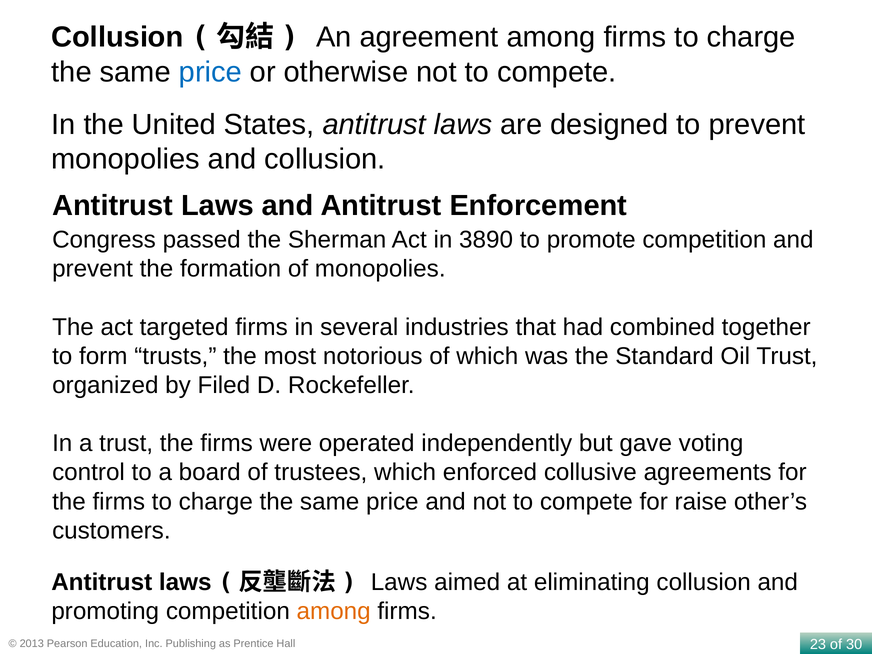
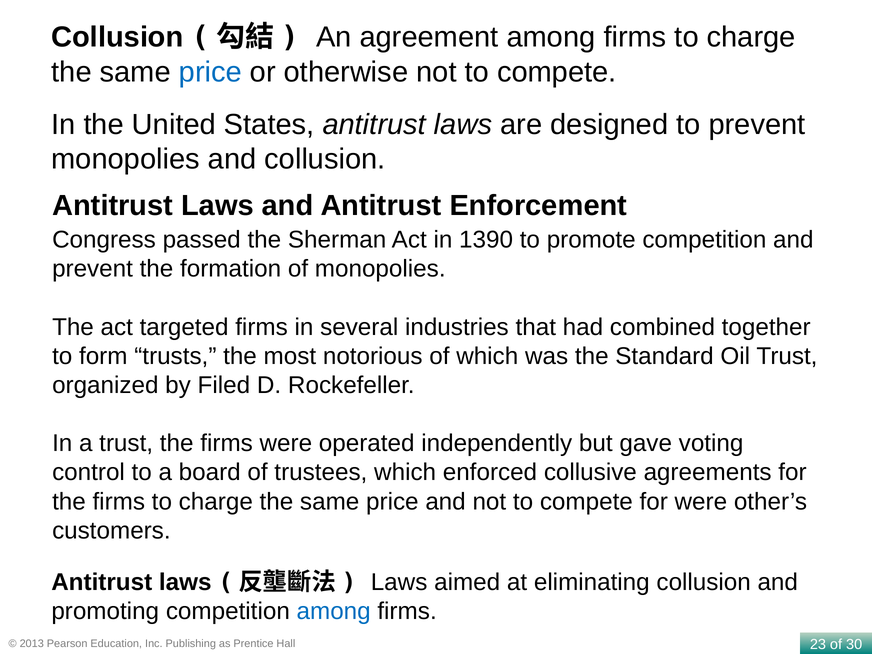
3890: 3890 -> 1390
for raise: raise -> were
among at (334, 611) colour: orange -> blue
